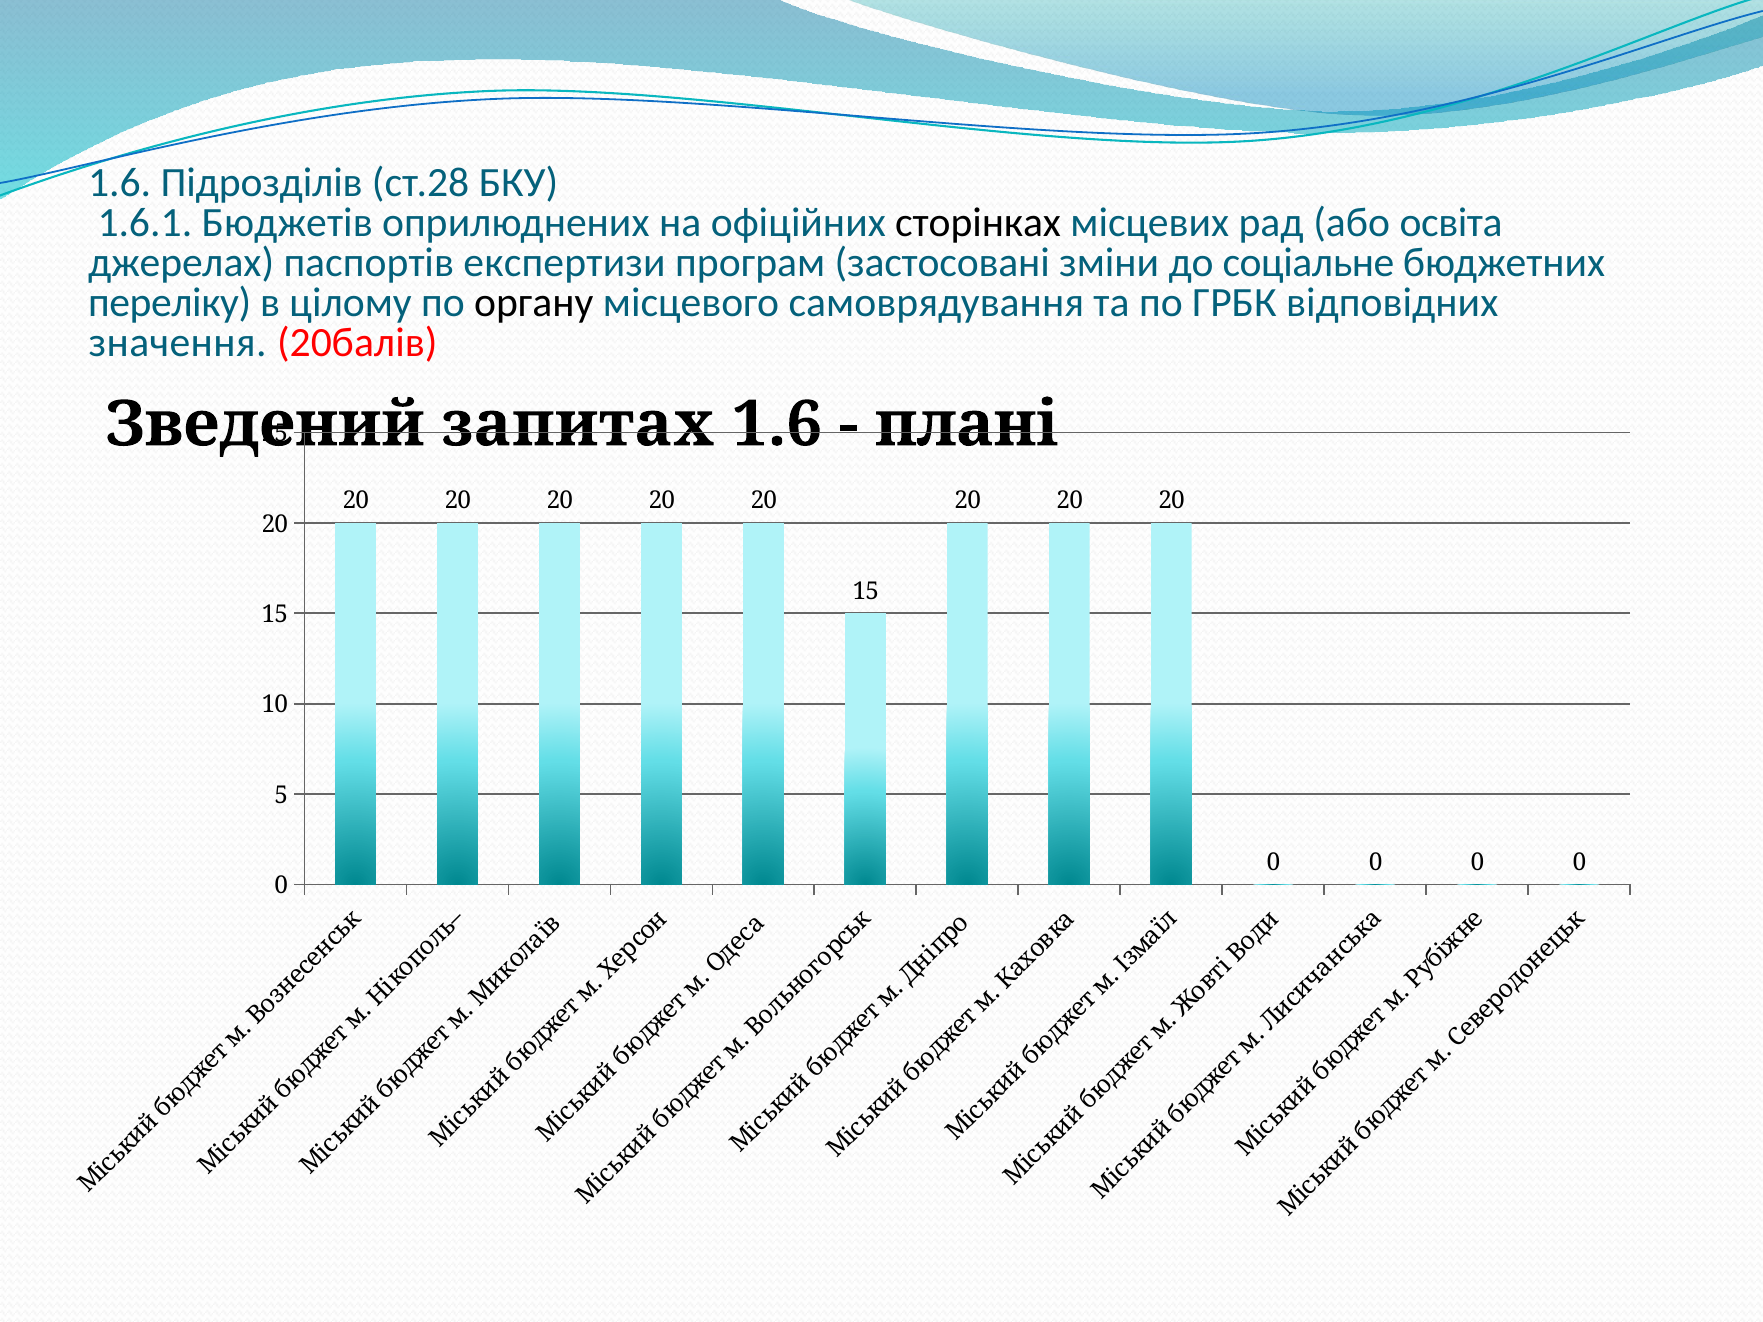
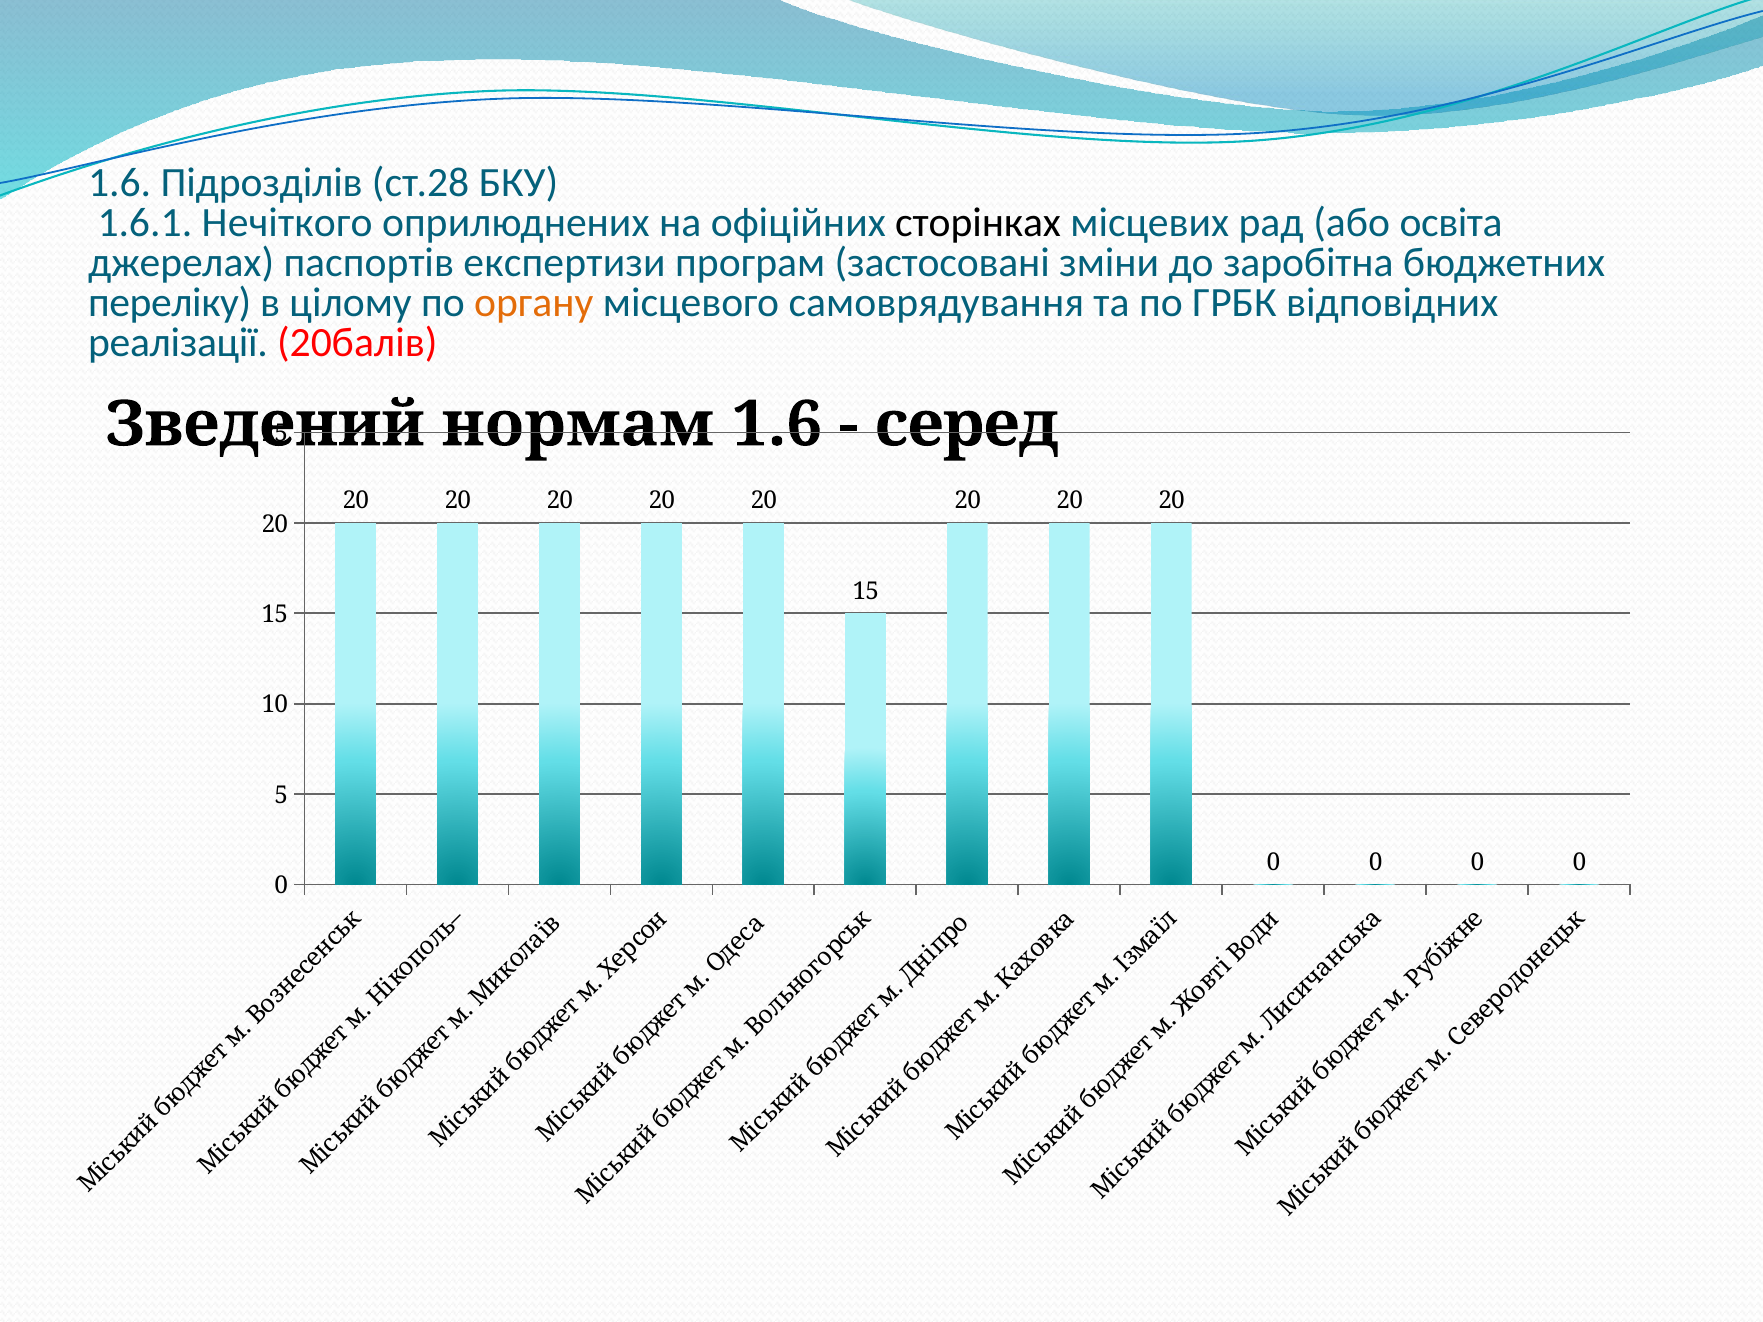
Бюджетів: Бюджетів -> Нечіткого
соціальне: соціальне -> заробітна
органу colour: black -> orange
значення: значення -> реалізації
запитах: запитах -> нормам
плані: плані -> серед
